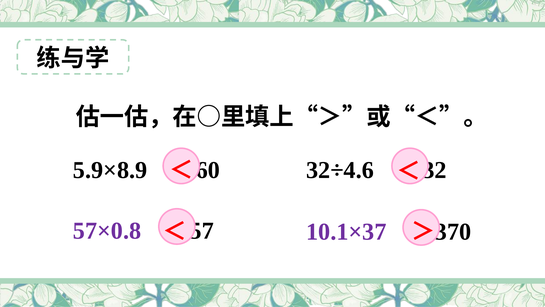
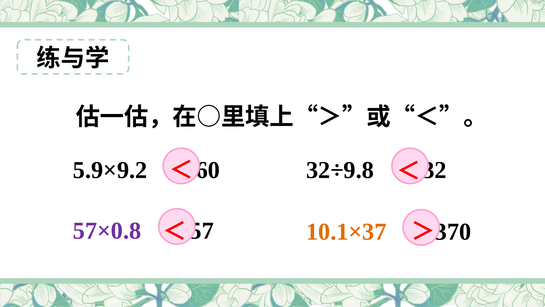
5.9×8.9: 5.9×8.9 -> 5.9×9.2
32÷4.6: 32÷4.6 -> 32÷9.8
10.1×37 colour: purple -> orange
